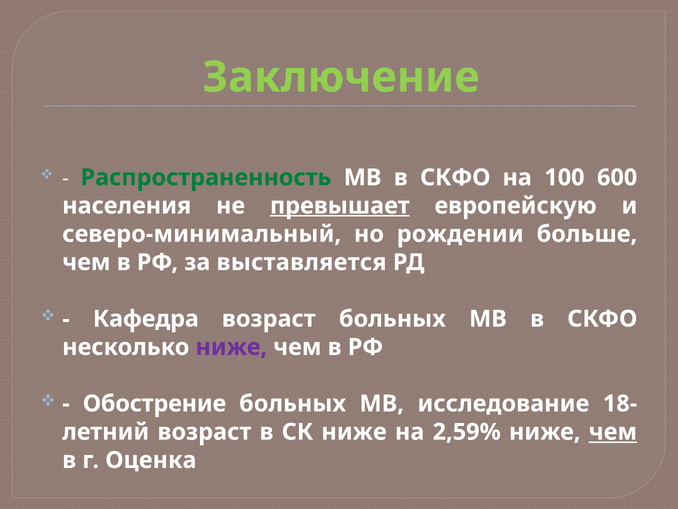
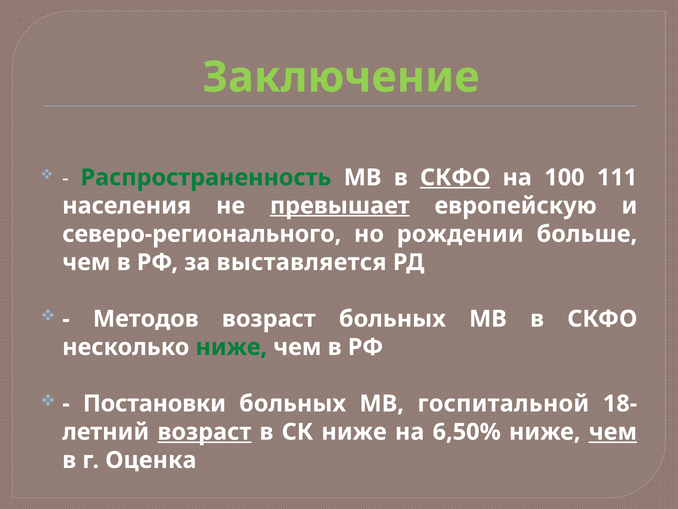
СКФО at (455, 177) underline: none -> present
600: 600 -> 111
северо-минимальный: северо-минимальный -> северо-регионального
Кафедра: Кафедра -> Методов
ниже at (231, 347) colour: purple -> green
Обострение: Обострение -> Постановки
исследование: исследование -> госпитальной
возраст at (204, 432) underline: none -> present
2,59%: 2,59% -> 6,50%
